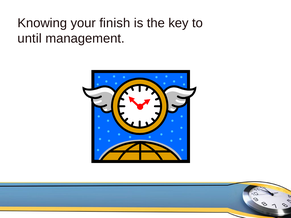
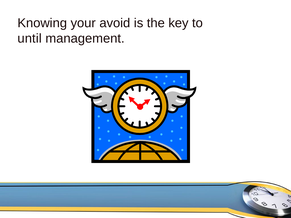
finish: finish -> avoid
